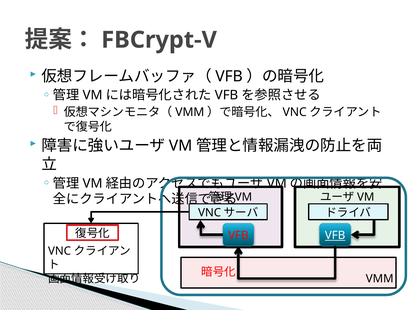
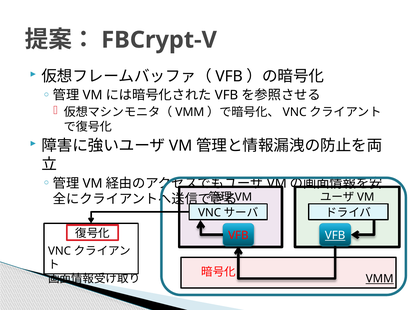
VMM at (380, 279) underline: none -> present
